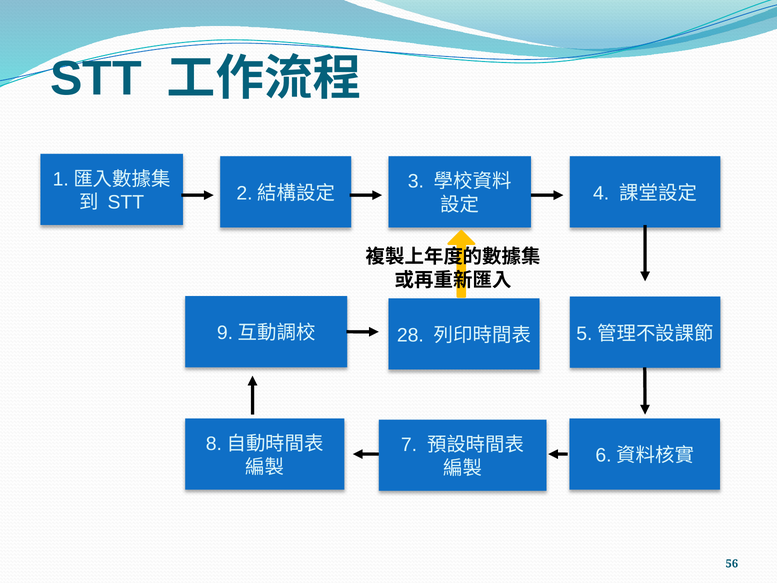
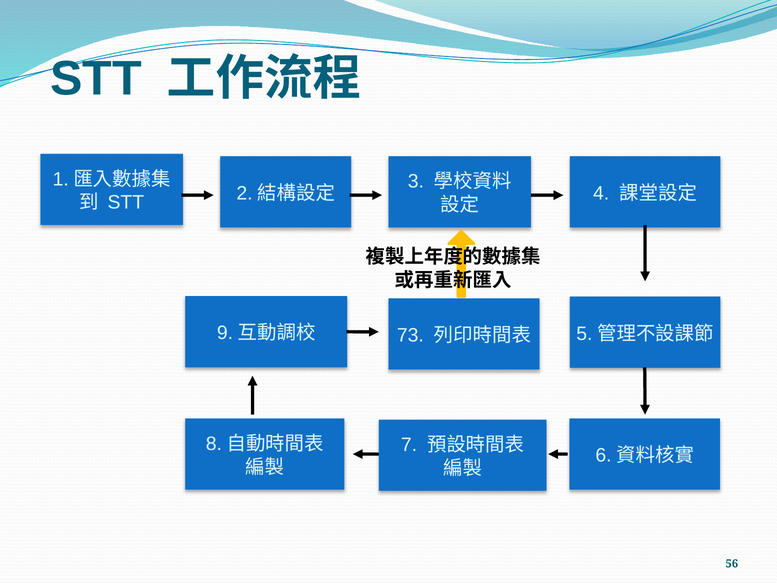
28: 28 -> 73
